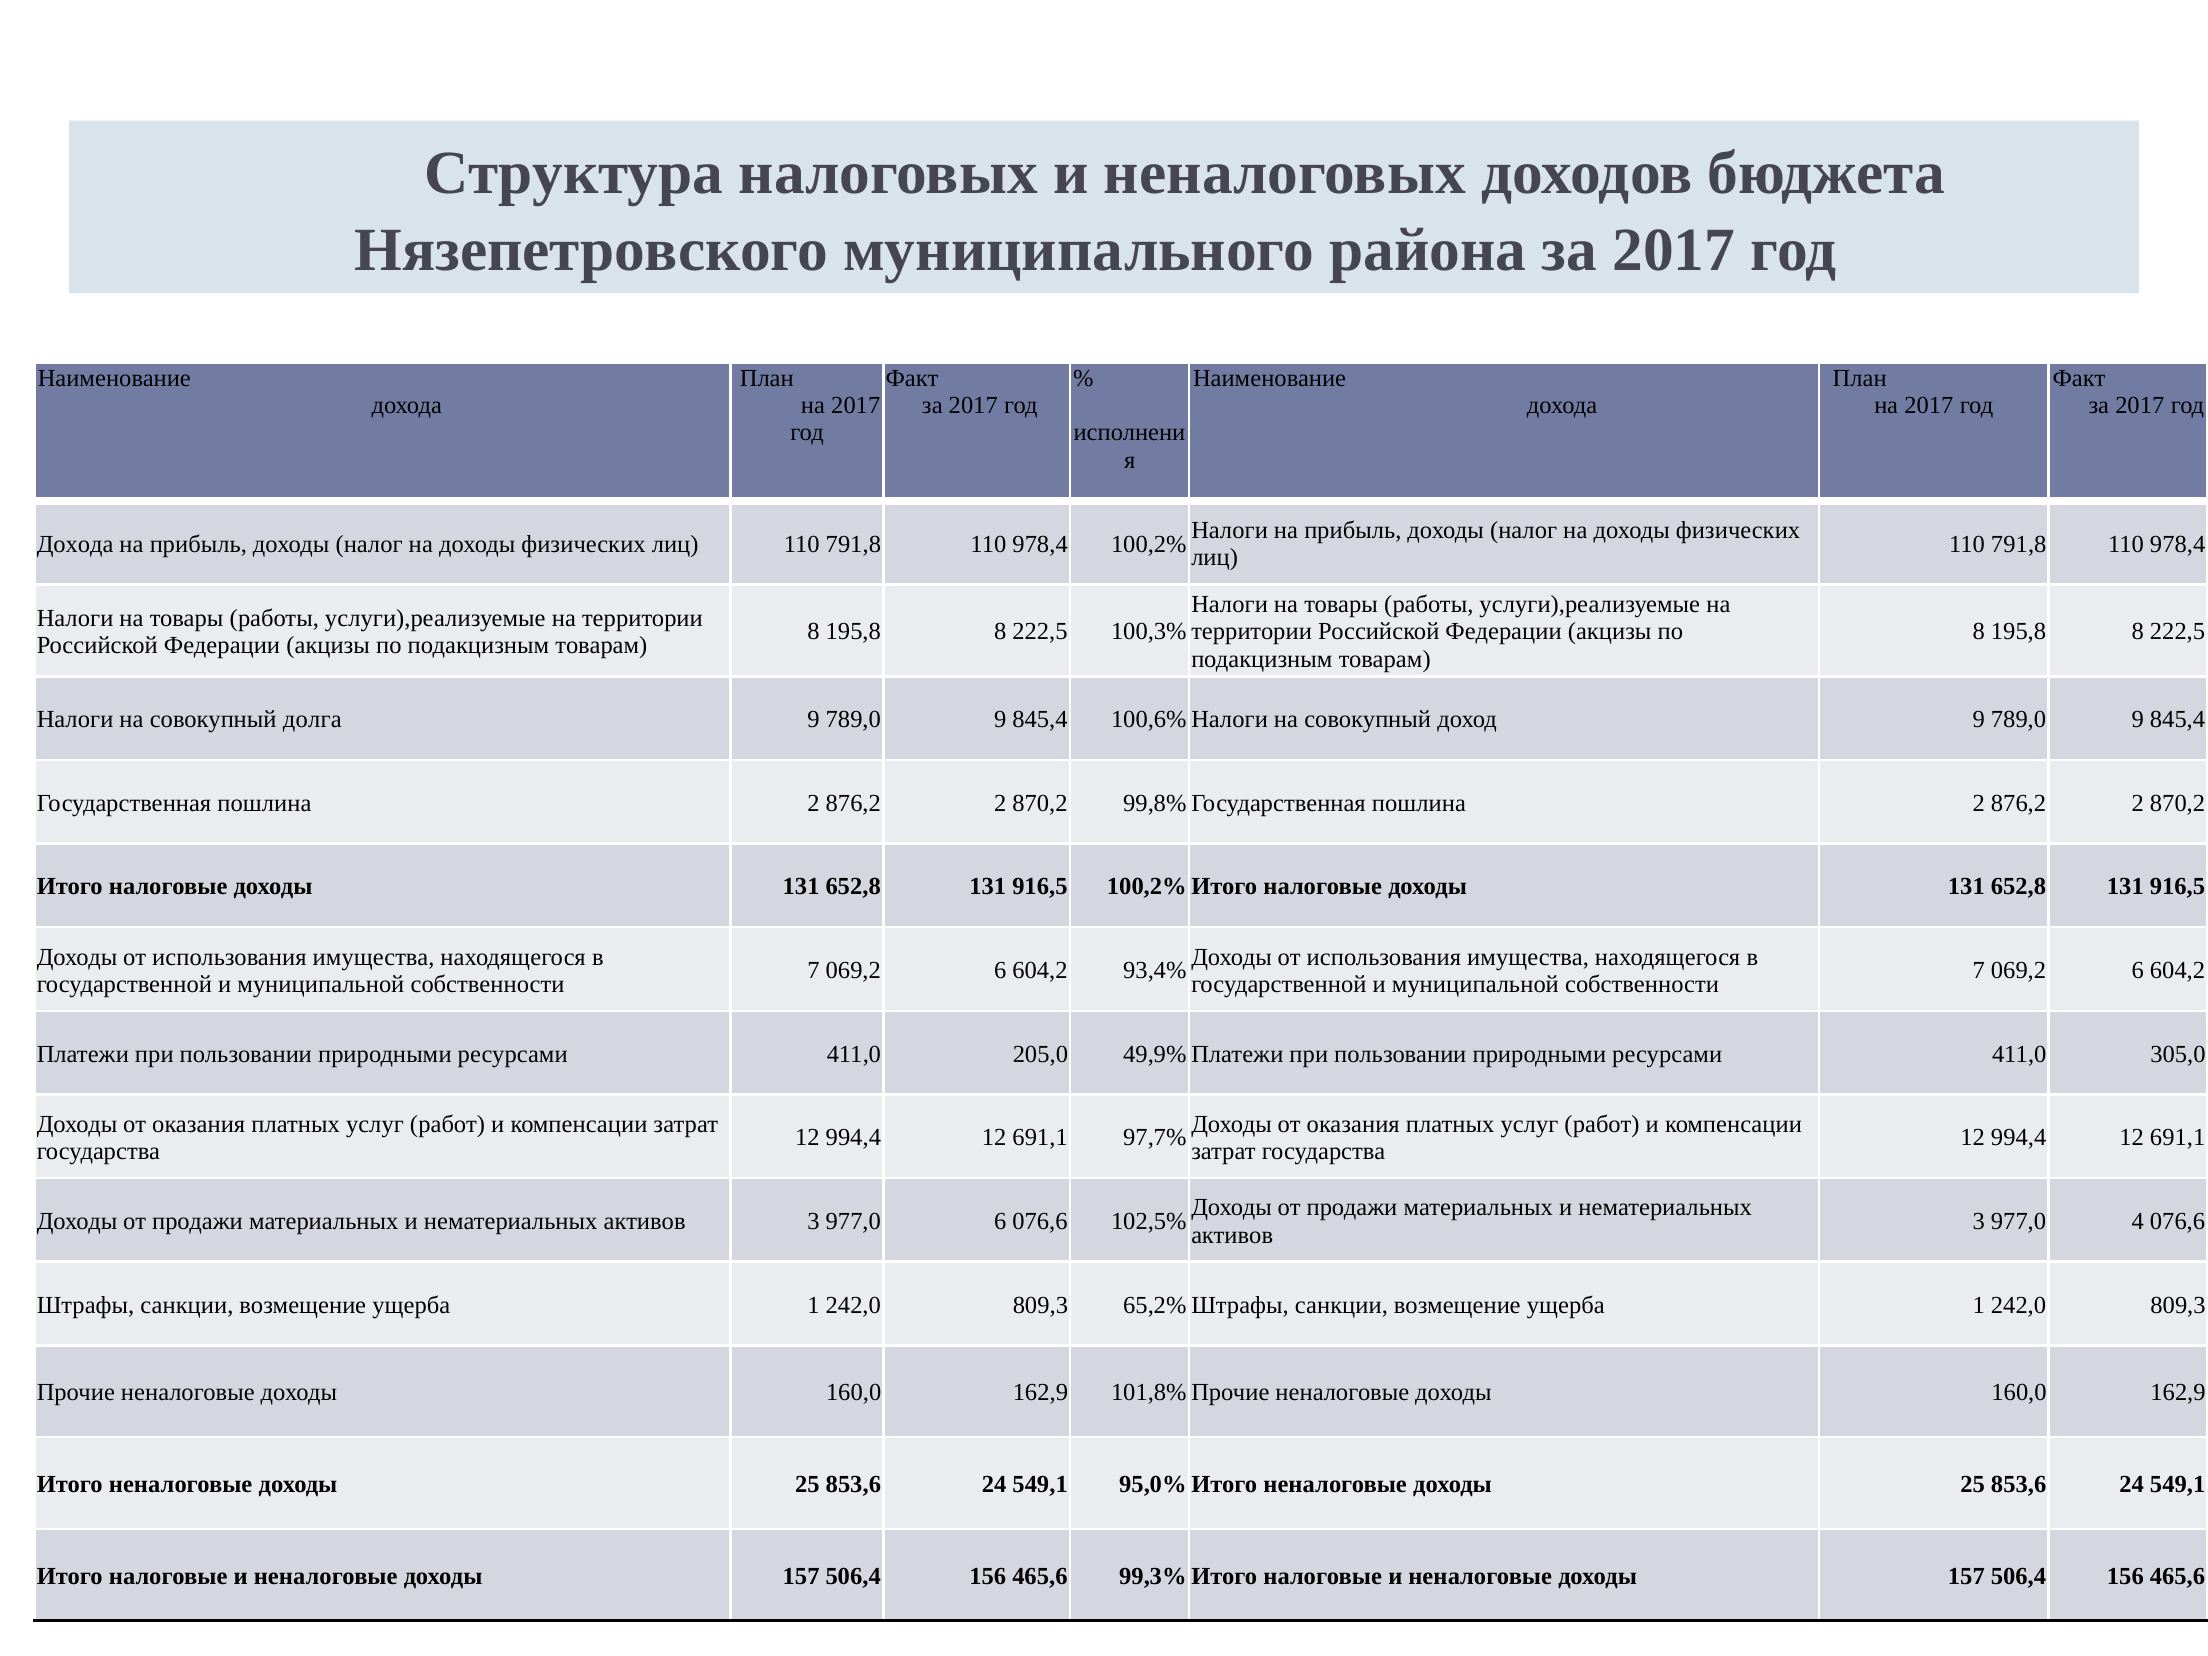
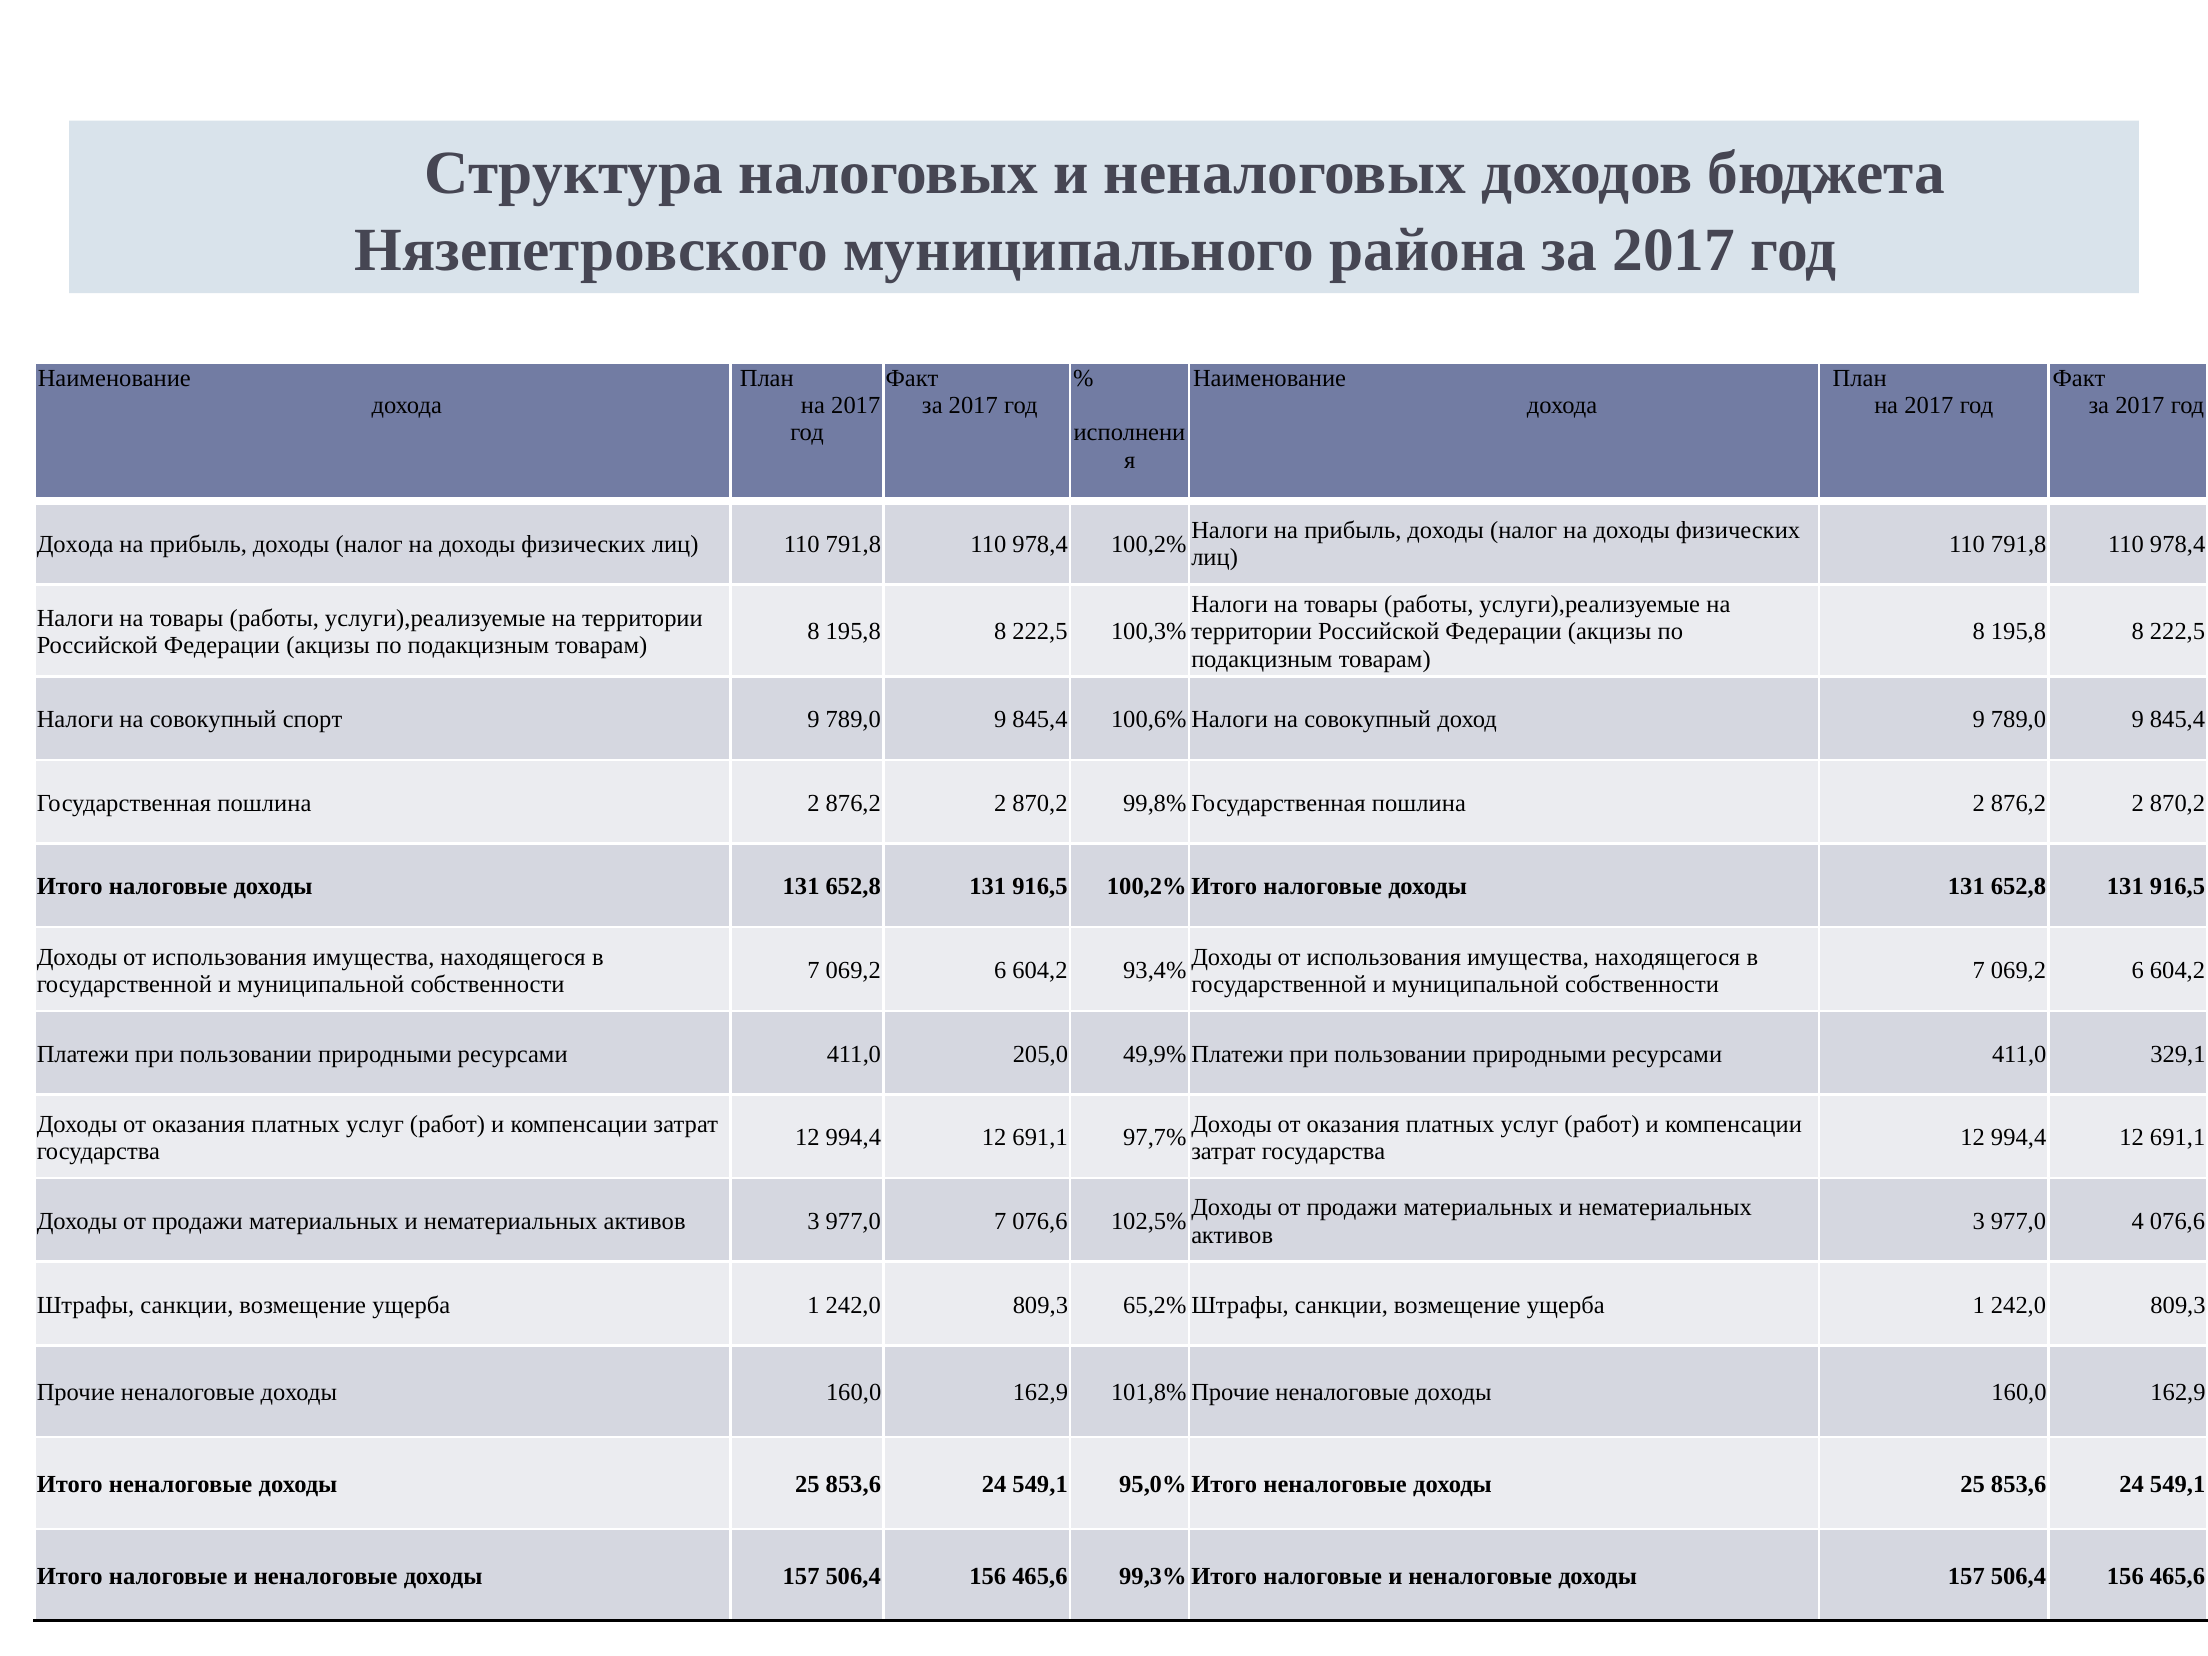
долга: долга -> спорт
305,0: 305,0 -> 329,1
977,0 6: 6 -> 7
